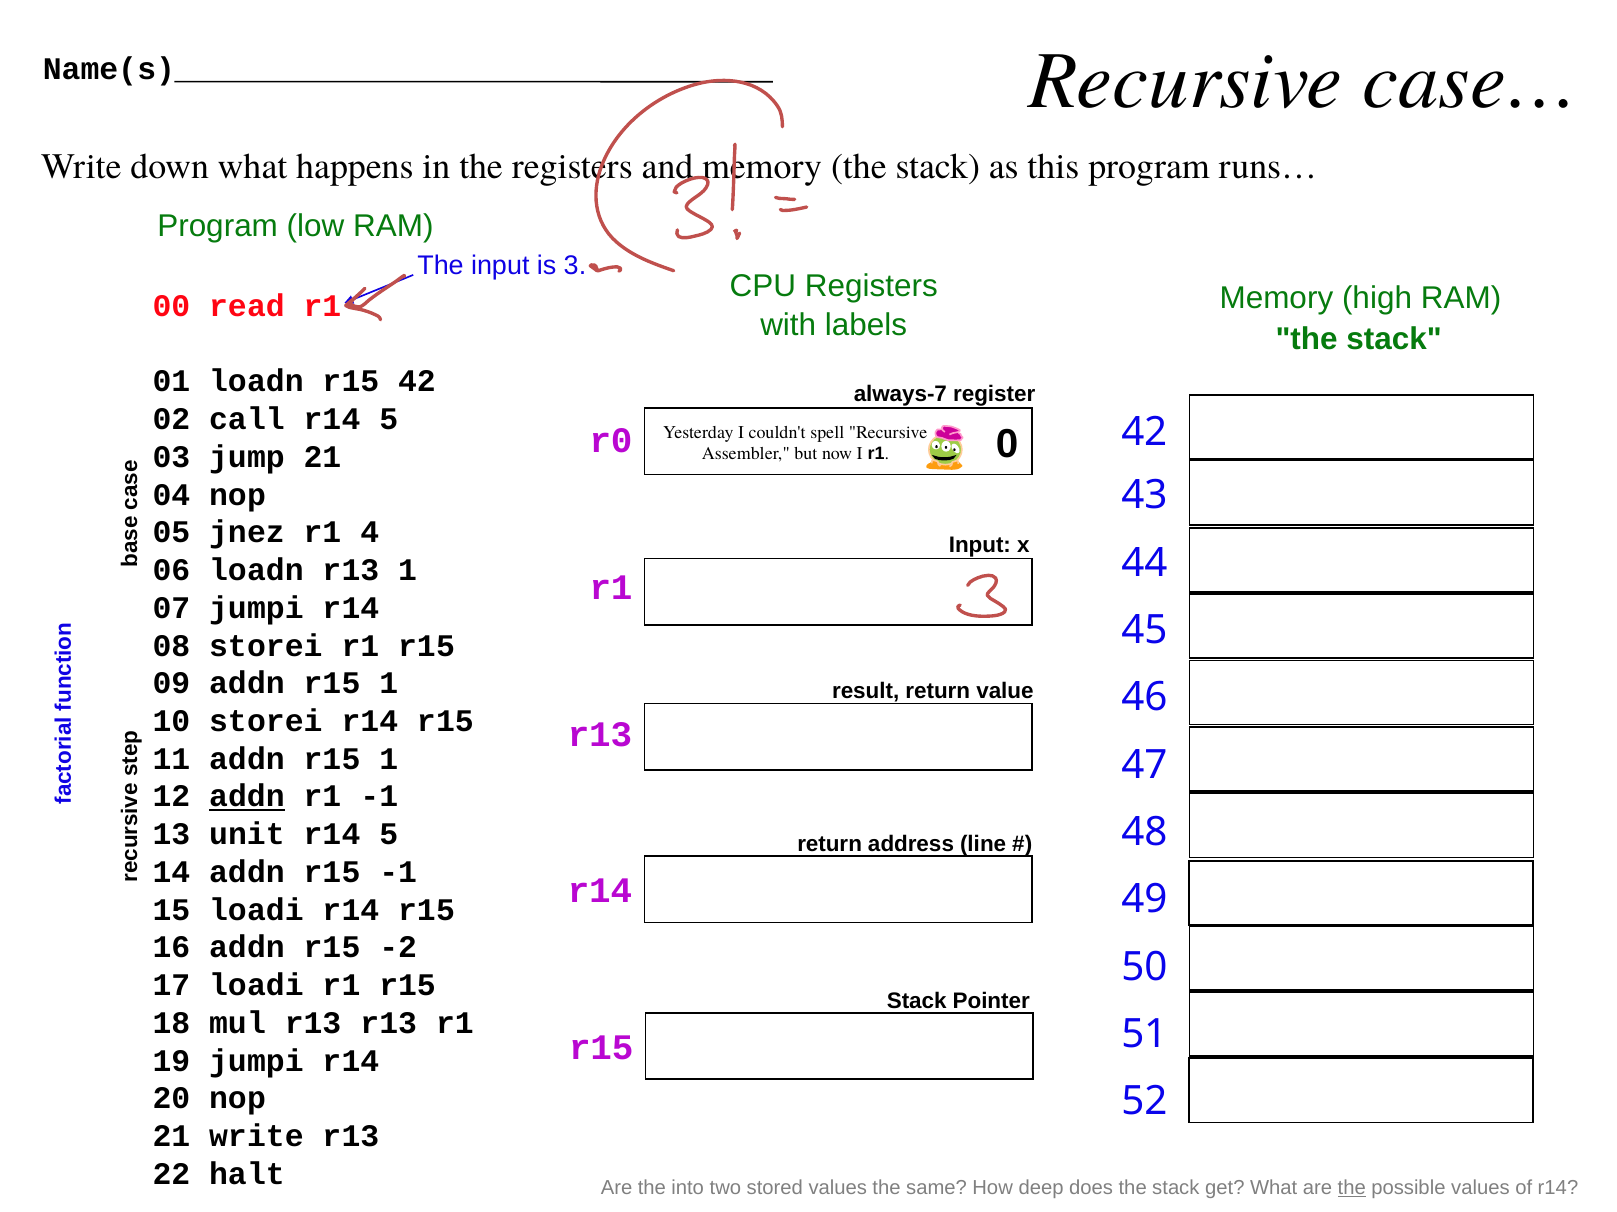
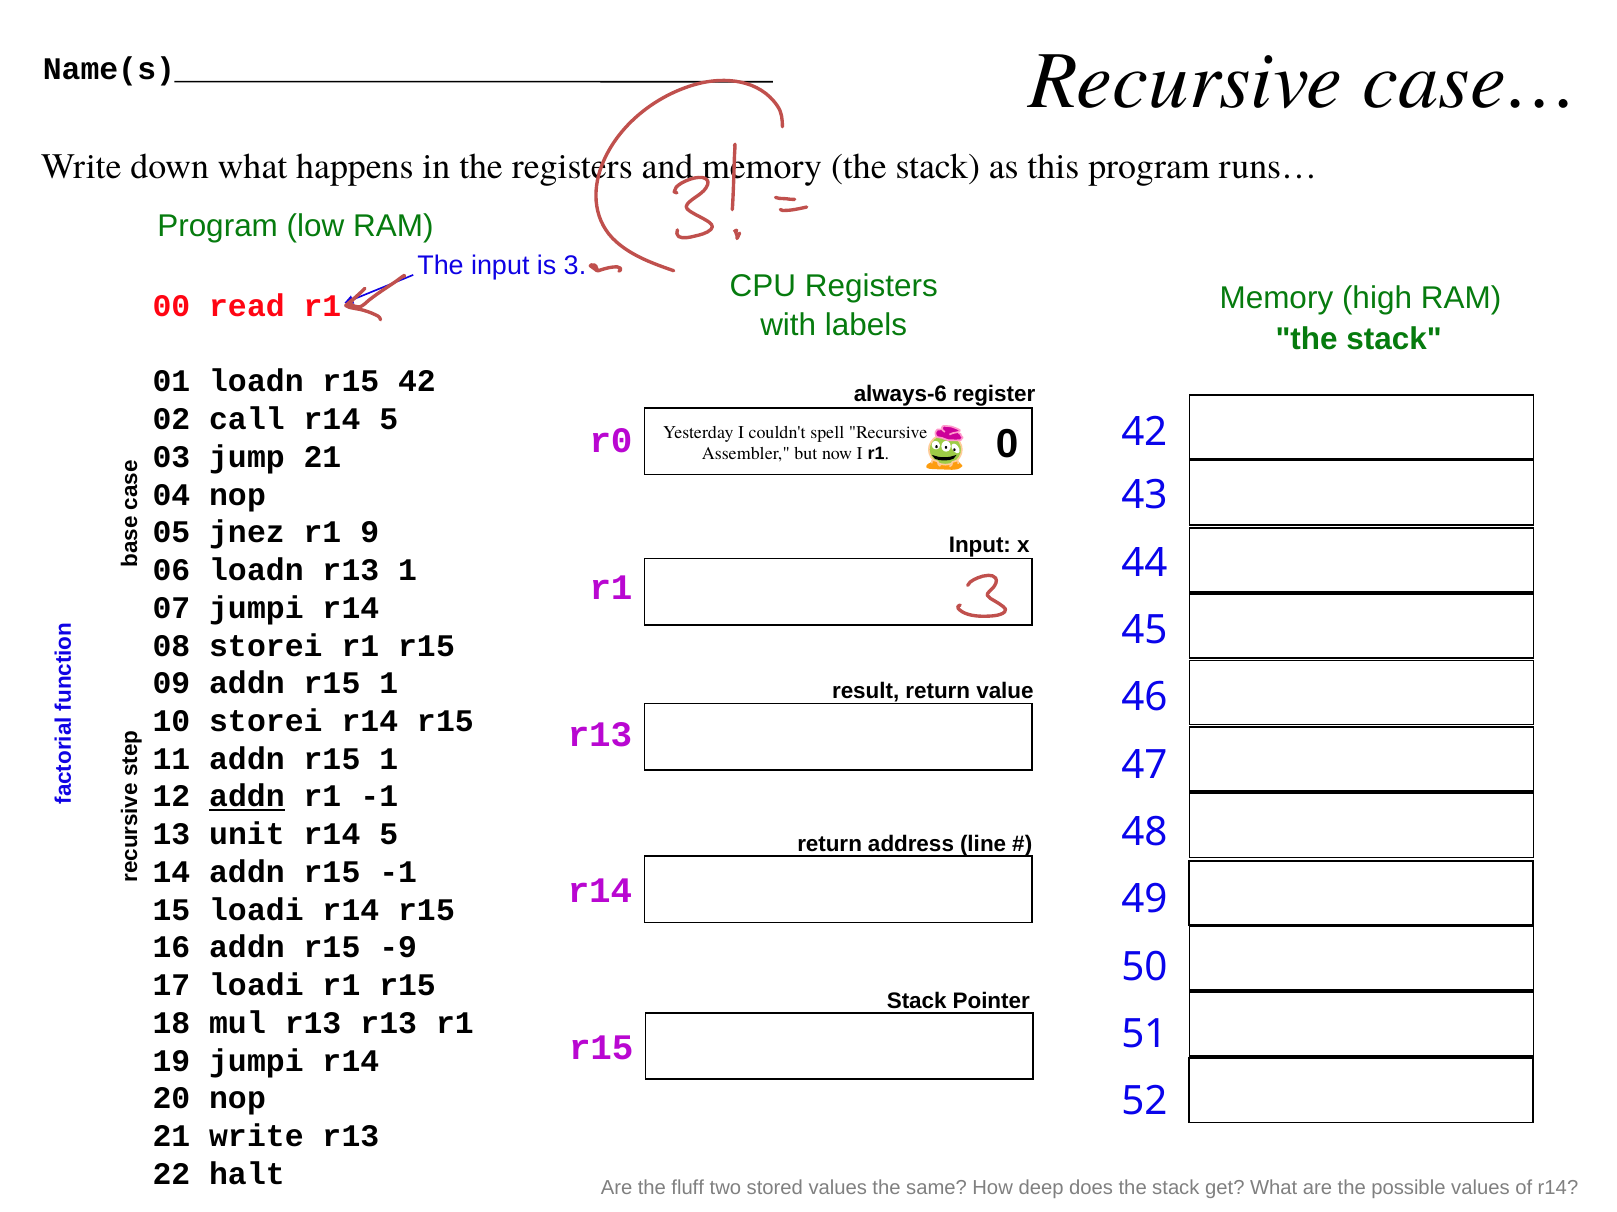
always-7: always-7 -> always-6
4: 4 -> 9
-2: -2 -> -9
into: into -> fluff
the at (1352, 1188) underline: present -> none
